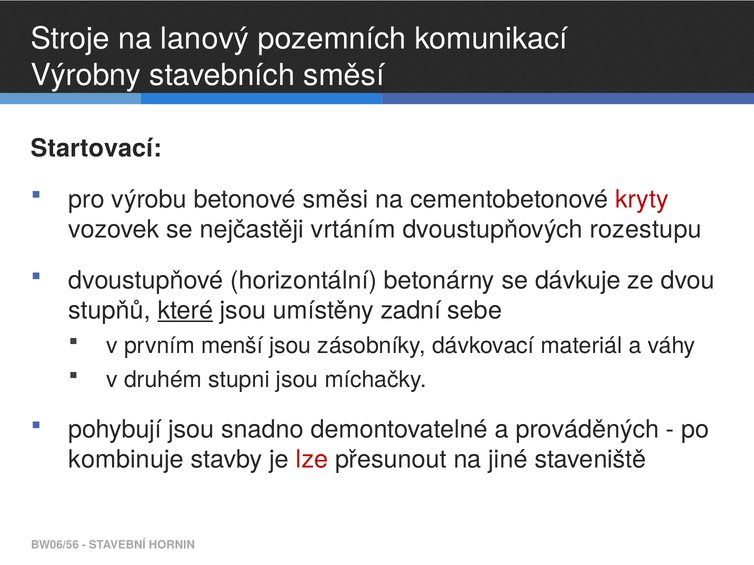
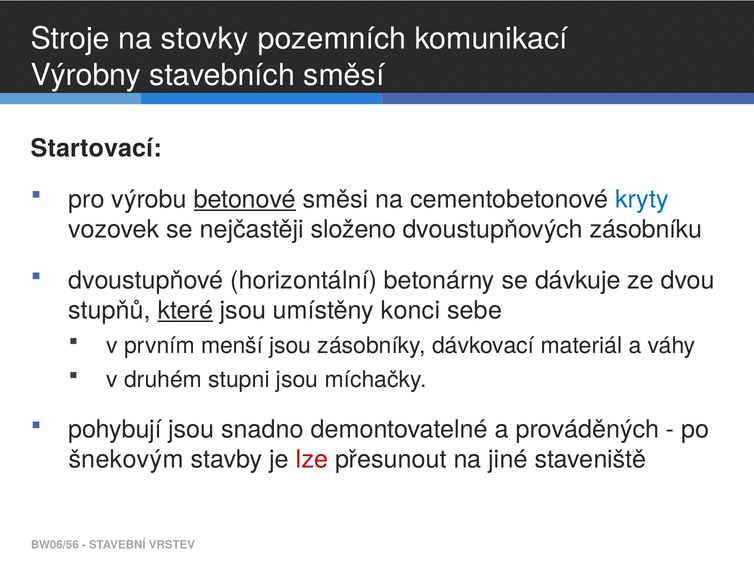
lanový: lanový -> stovky
betonové underline: none -> present
kryty colour: red -> blue
vrtáním: vrtáním -> složeno
rozestupu: rozestupu -> zásobníku
zadní: zadní -> konci
kombinuje: kombinuje -> šnekovým
HORNIN: HORNIN -> VRSTEV
